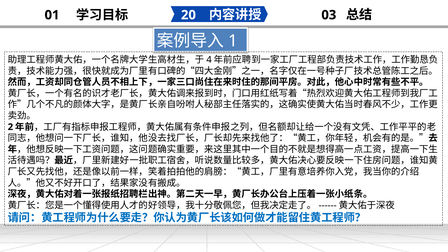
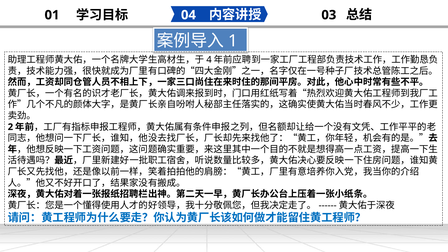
20: 20 -> 04
